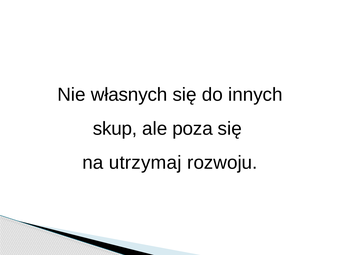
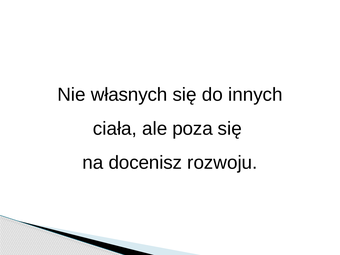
skup: skup -> ciała
utrzymaj: utrzymaj -> docenisz
